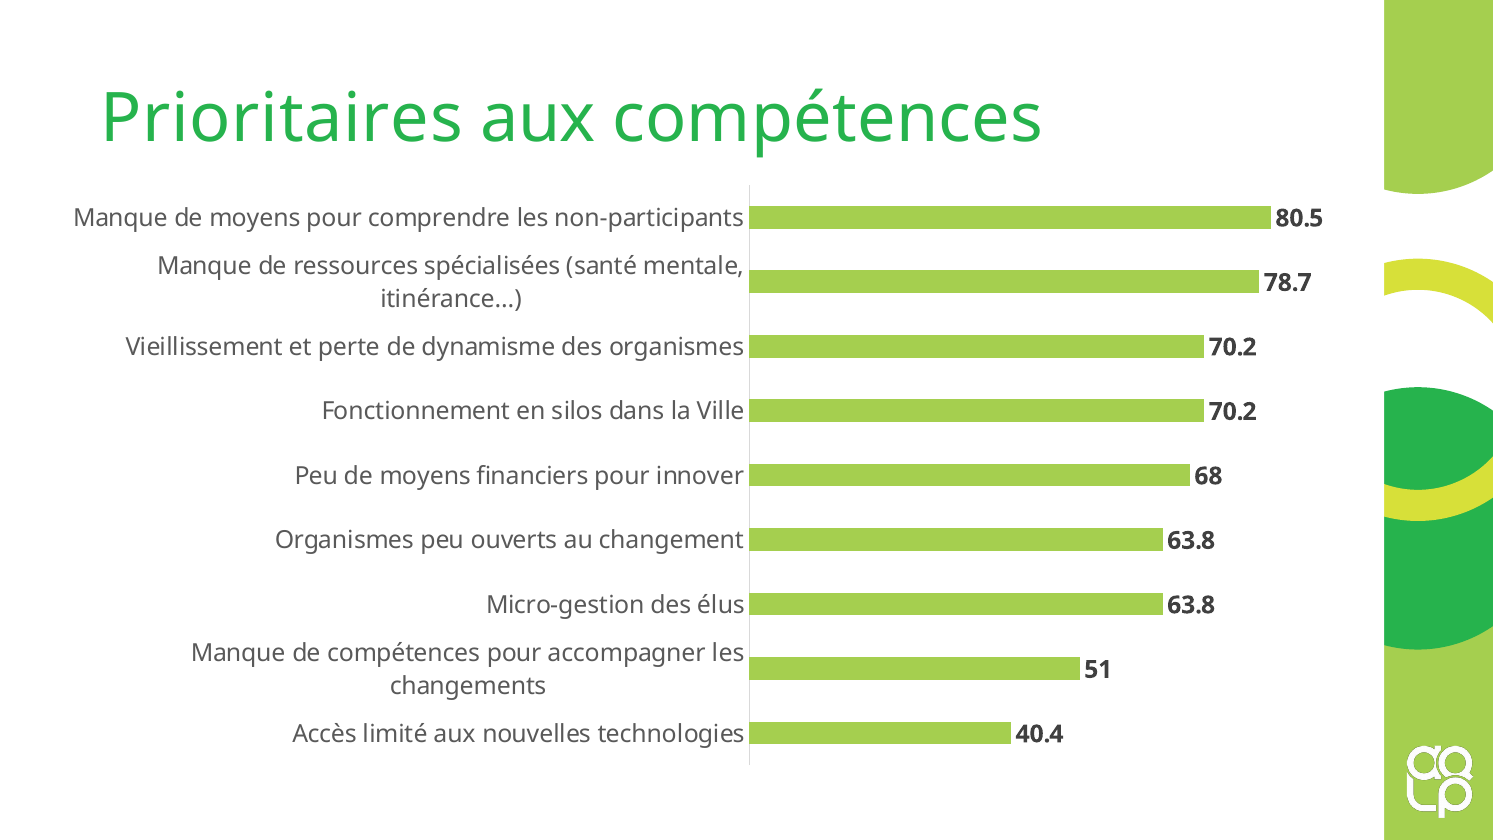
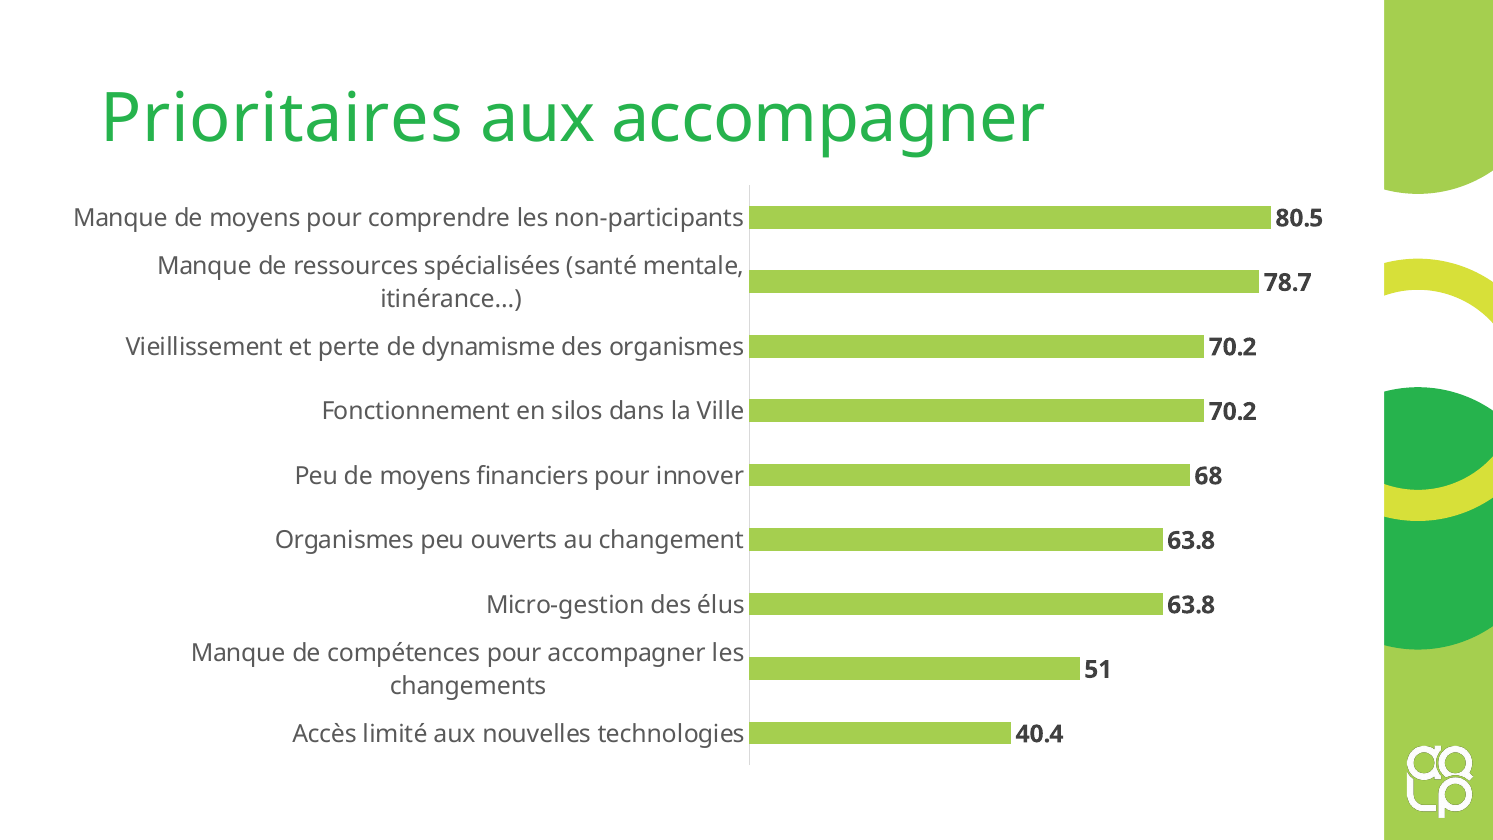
aux compétences: compétences -> accompagner
